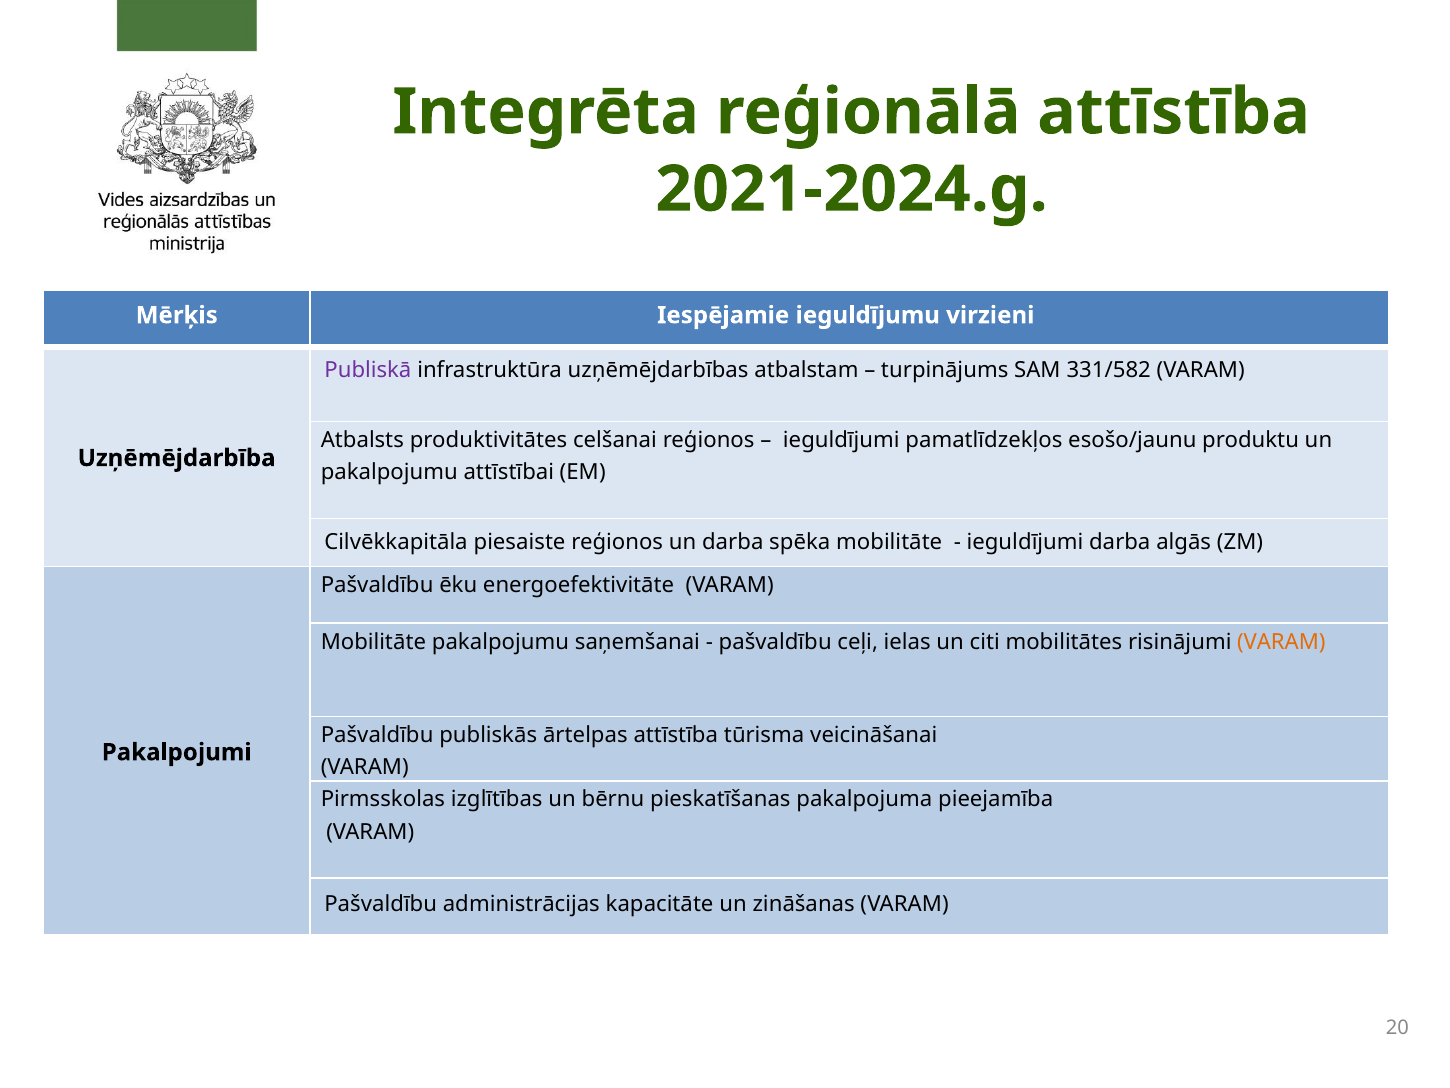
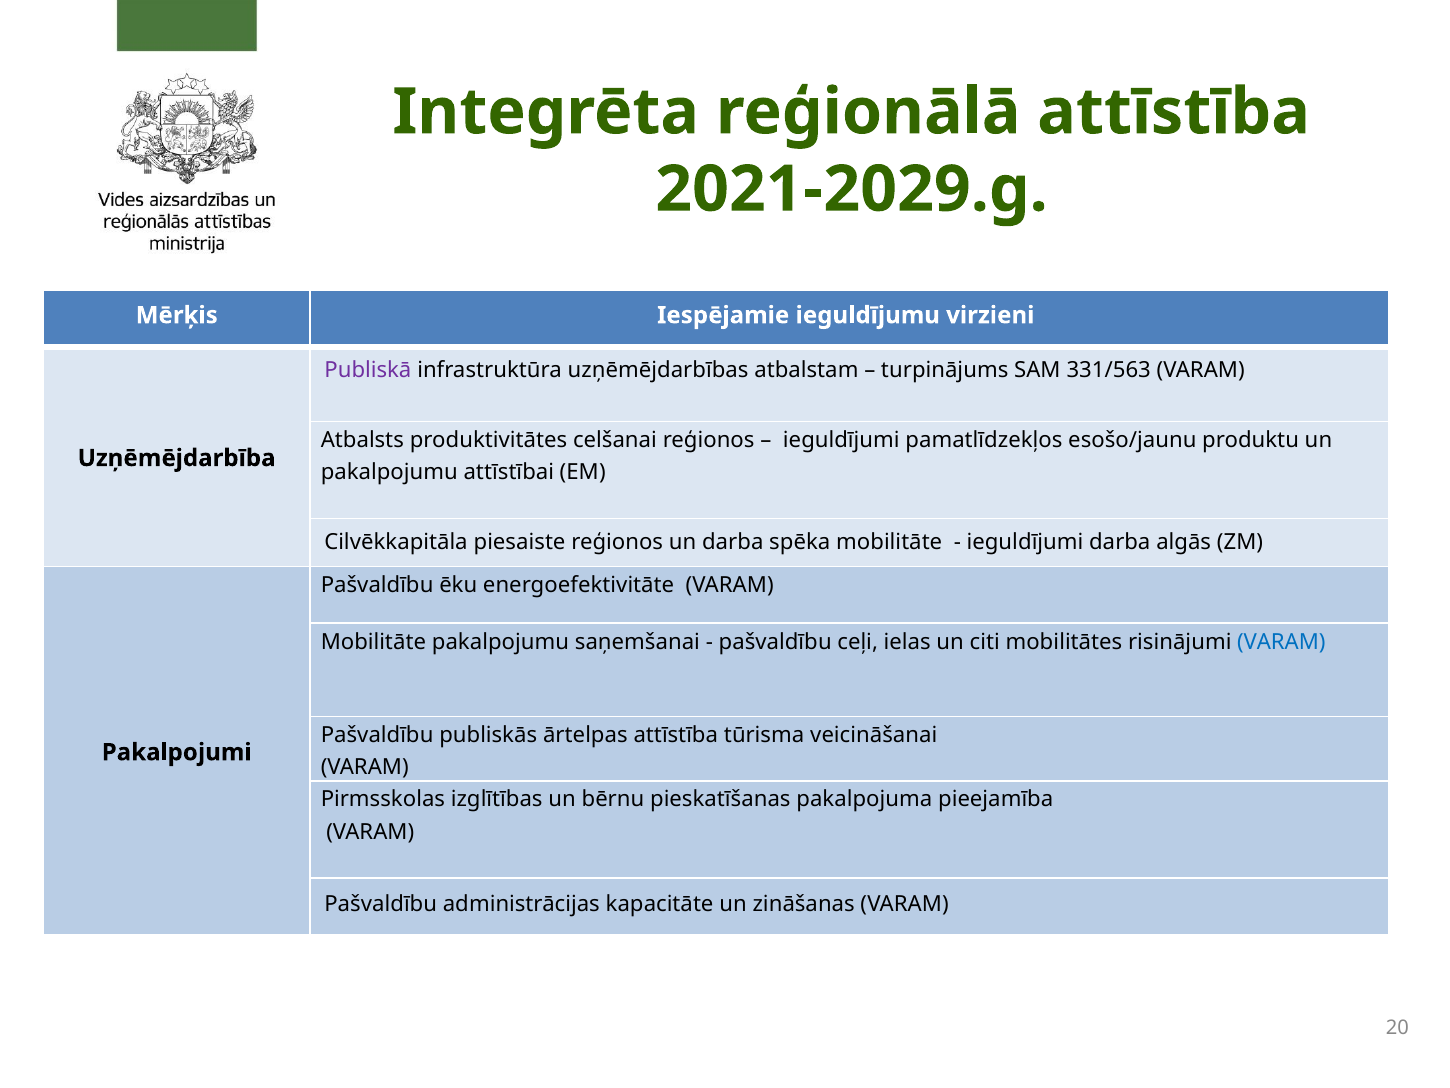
2021-2024.g: 2021-2024.g -> 2021-2029.g
331/582: 331/582 -> 331/563
VARAM at (1281, 641) colour: orange -> blue
